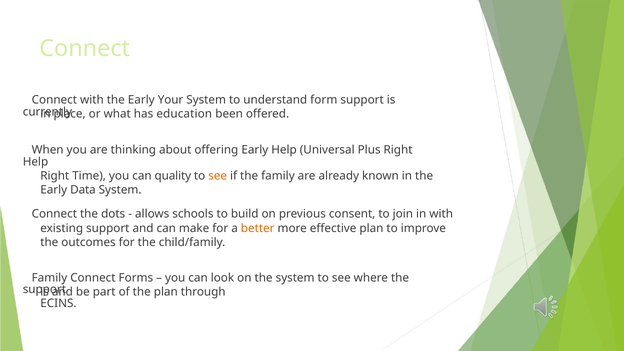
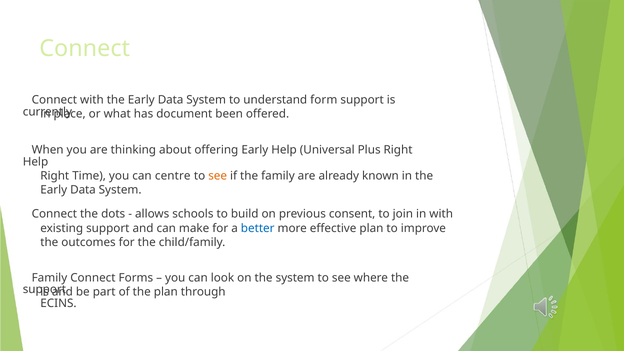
with the Early Your: Your -> Data
education: education -> document
quality: quality -> centre
better colour: orange -> blue
